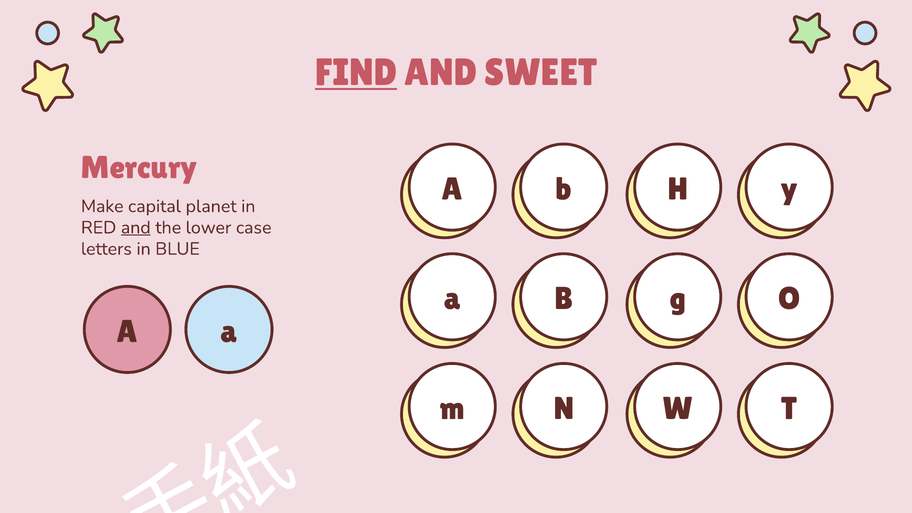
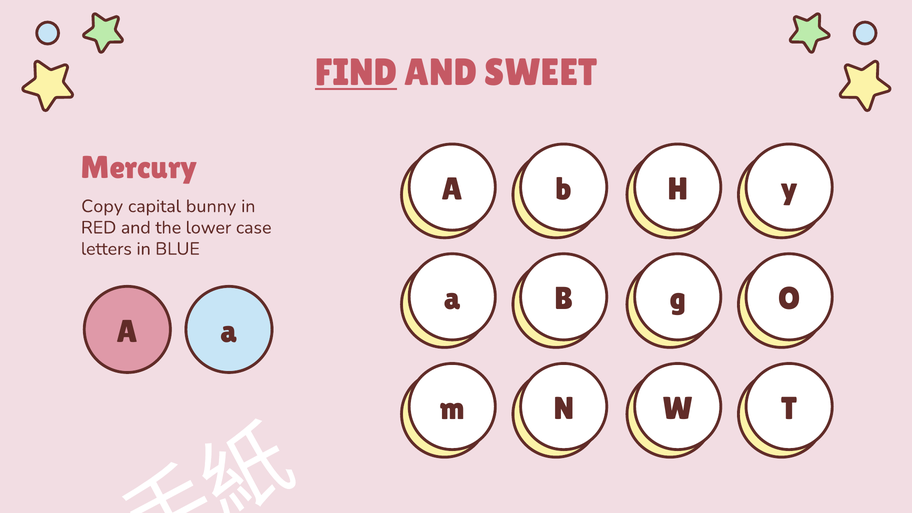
Make: Make -> Copy
planet: planet -> bunny
and at (136, 228) underline: present -> none
